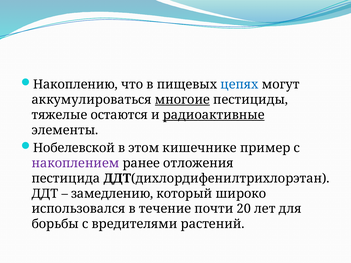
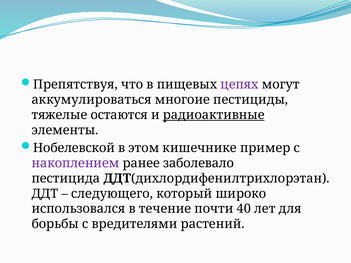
Накоплению: Накоплению -> Препятствуя
цепях colour: blue -> purple
многоие underline: present -> none
отложения: отложения -> заболевало
замедлению: замедлению -> следующего
20: 20 -> 40
